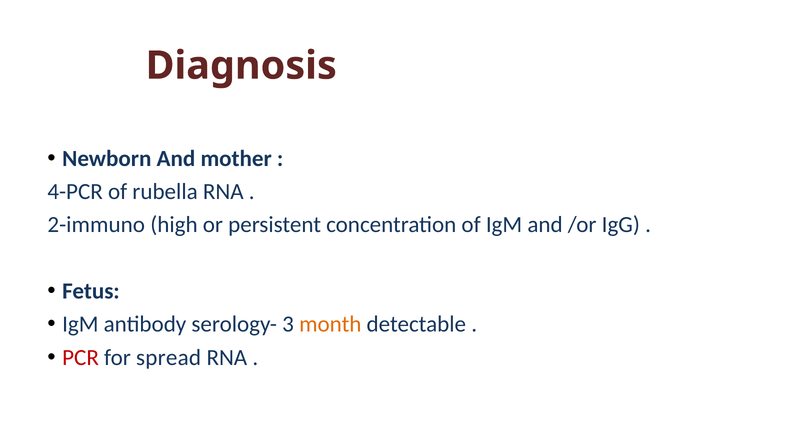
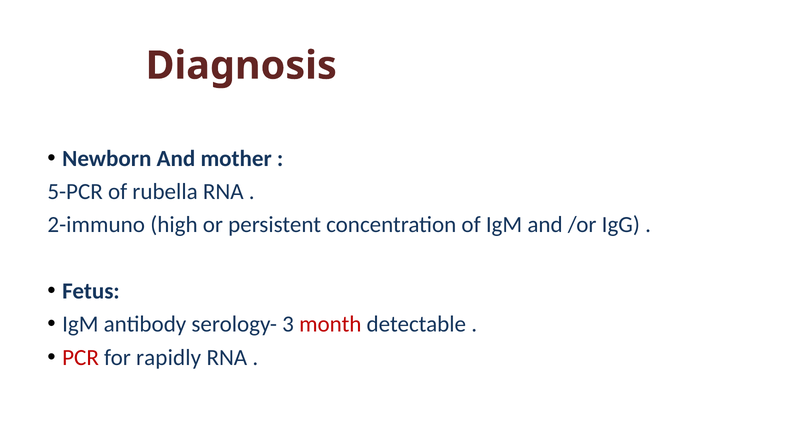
4-PCR: 4-PCR -> 5-PCR
month colour: orange -> red
spread: spread -> rapidly
